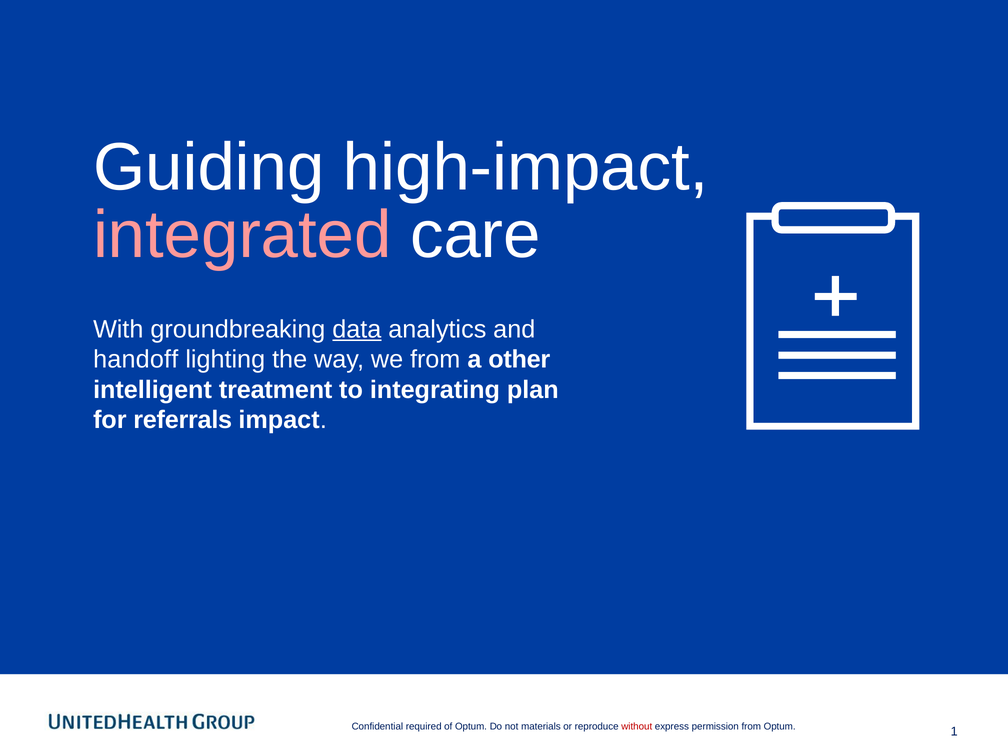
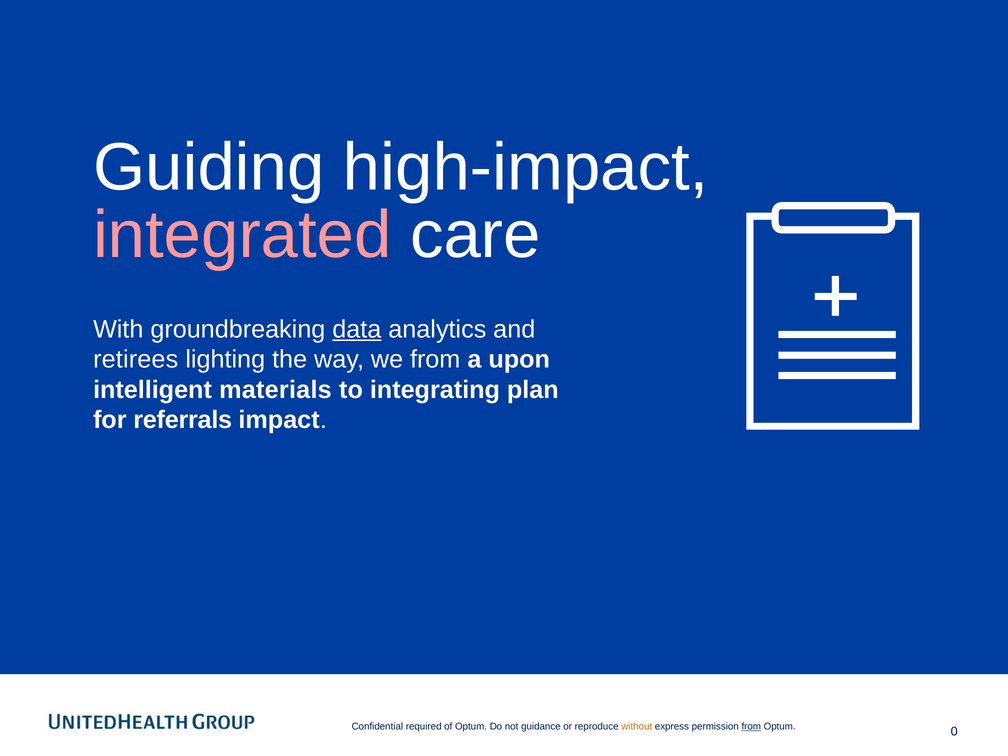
handoff: handoff -> retirees
other: other -> upon
treatment: treatment -> materials
materials: materials -> guidance
without colour: red -> orange
from at (751, 727) underline: none -> present
1: 1 -> 0
